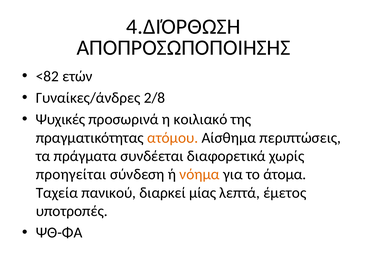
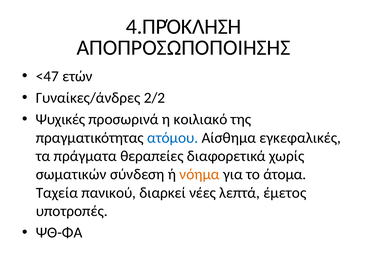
4.ΔΙΌΡΘΩΣΗ: 4.ΔΙΌΡΘΩΣΗ -> 4.ΠΡΌΚΛΗΣΗ
<82: <82 -> <47
2/8: 2/8 -> 2/2
ατόμου colour: orange -> blue
περιπτώσεις: περιπτώσεις -> εγκεφαλικές
συνδέεται: συνδέεται -> θεραπείες
προηγείται: προηγείται -> σωματικών
μίας: μίας -> νέες
